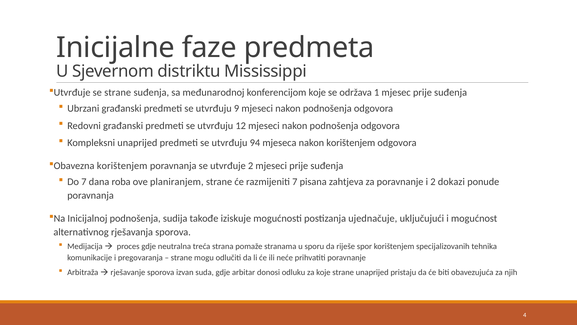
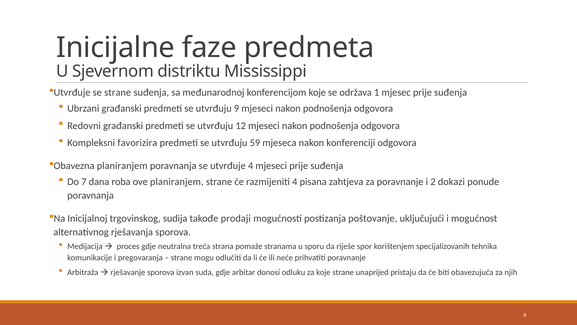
Kompleksni unaprijed: unaprijed -> favorizira
94: 94 -> 59
nakon korištenjem: korištenjem -> konferenciji
korištenjem at (122, 166): korištenjem -> planiranjem
utvrđuje 2: 2 -> 4
razmijeniti 7: 7 -> 4
Inicijalnoj podnošenja: podnošenja -> trgovinskog
iziskuje: iziskuje -> prodaji
ujednačuje: ujednačuje -> poštovanje
